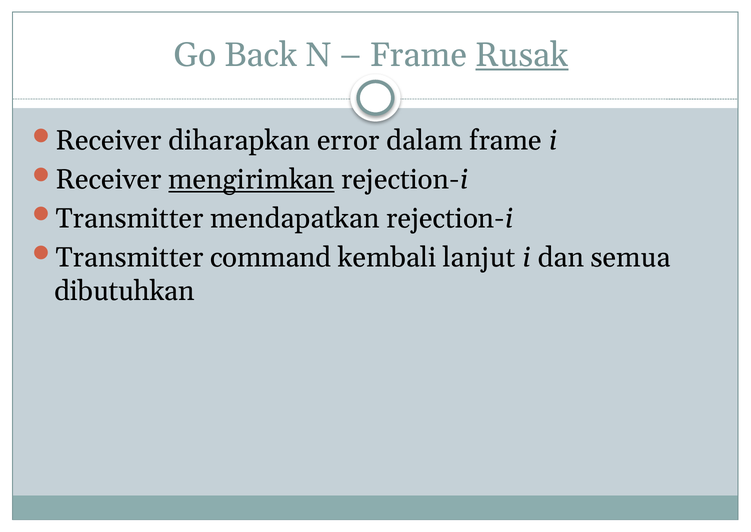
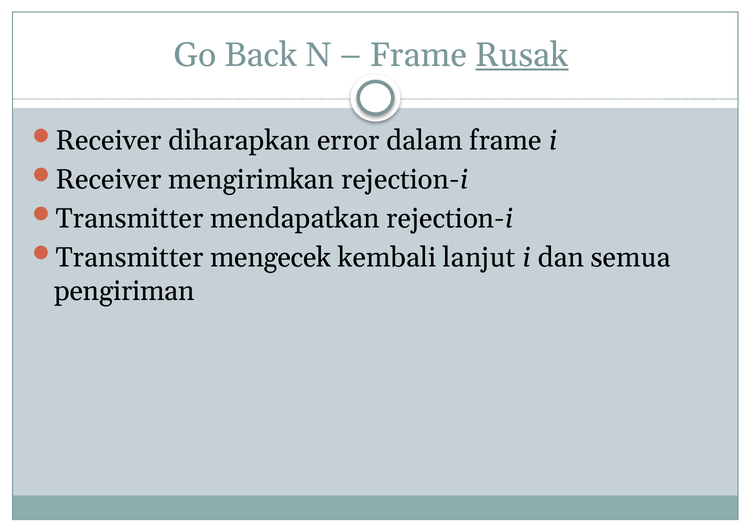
mengirimkan underline: present -> none
command: command -> mengecek
dibutuhkan: dibutuhkan -> pengiriman
